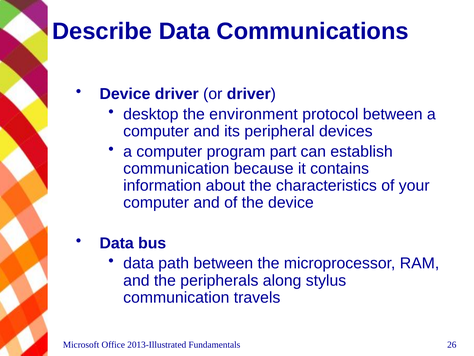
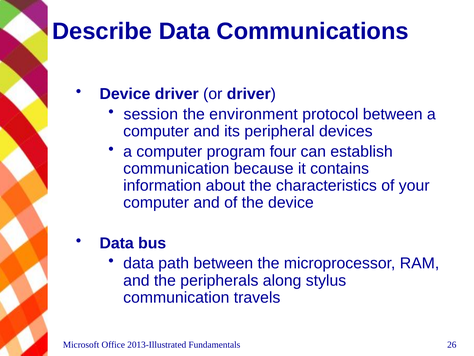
desktop: desktop -> session
part: part -> four
